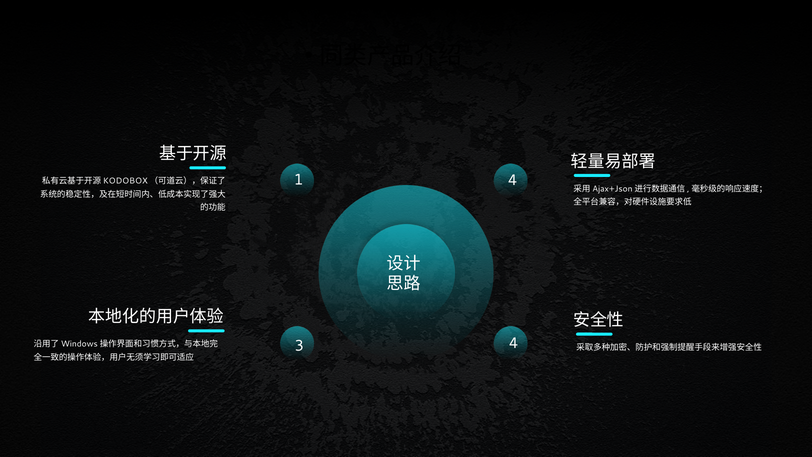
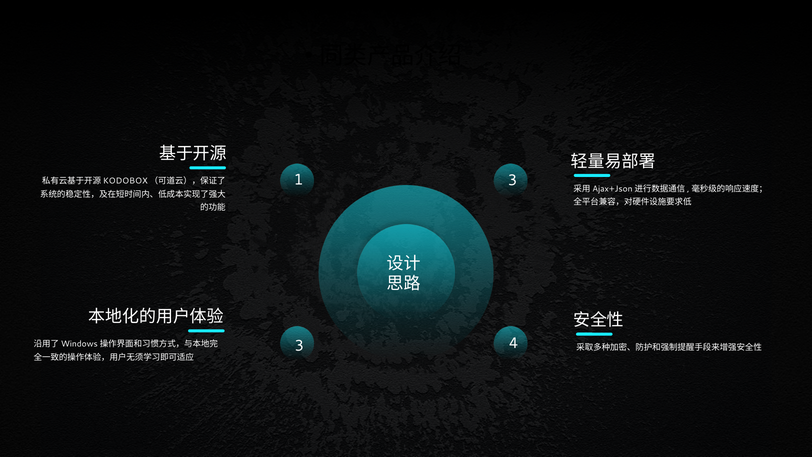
1 4: 4 -> 3
